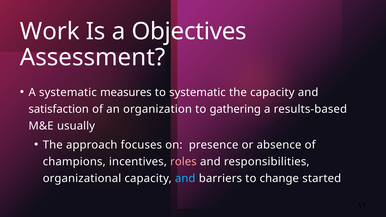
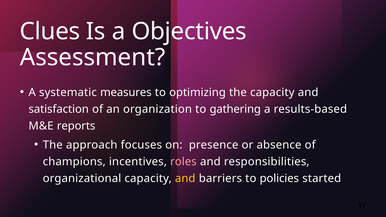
Work: Work -> Clues
to systematic: systematic -> optimizing
usually: usually -> reports
and at (185, 179) colour: light blue -> yellow
change: change -> policies
